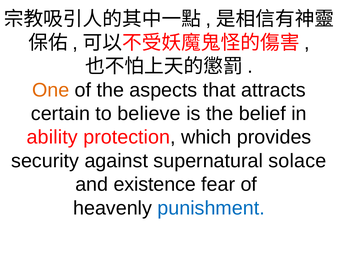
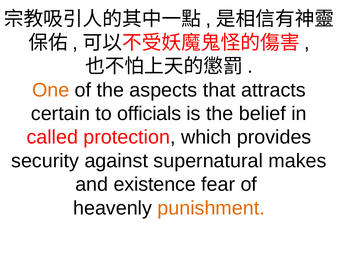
believe: believe -> officials
ability: ability -> called
solace: solace -> makes
punishment colour: blue -> orange
